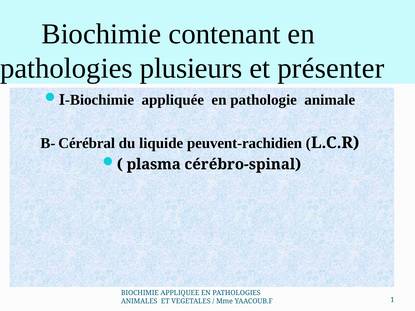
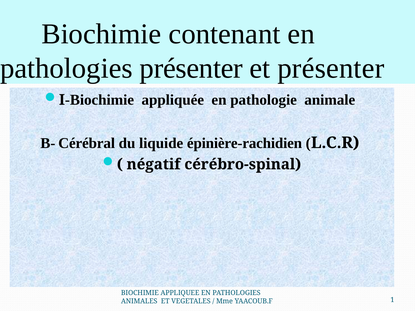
pathologies plusieurs: plusieurs -> présenter
peuvent-rachidien: peuvent-rachidien -> épinière-rachidien
plasma: plasma -> négatif
